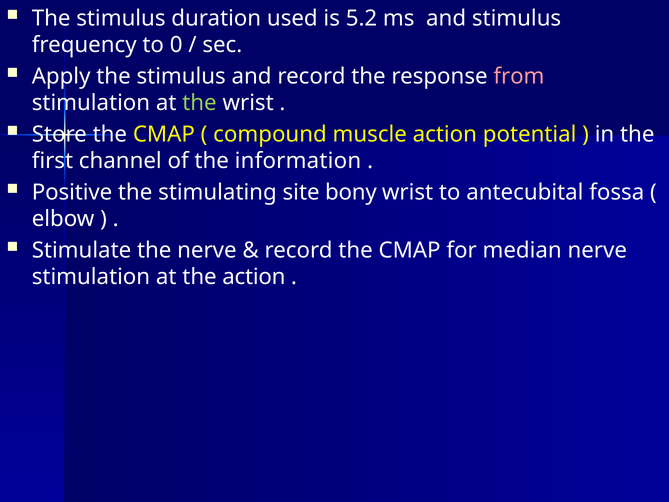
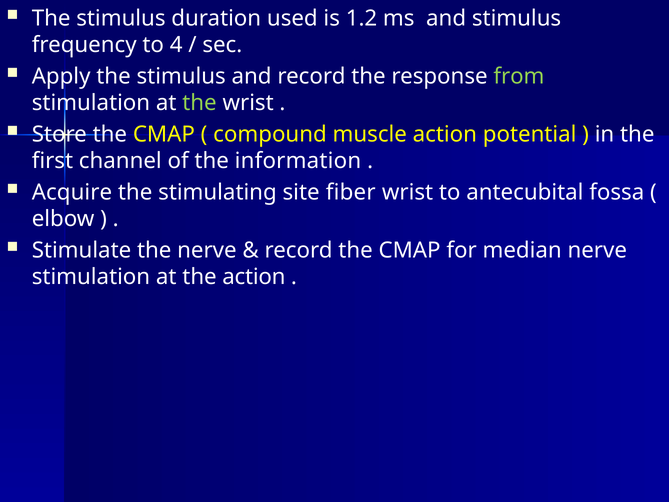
5.2: 5.2 -> 1.2
0: 0 -> 4
from colour: pink -> light green
Positive: Positive -> Acquire
bony: bony -> fiber
